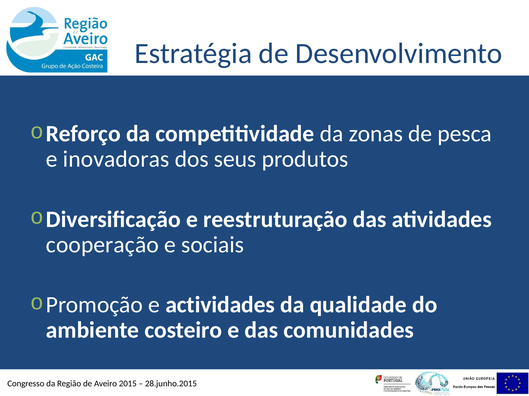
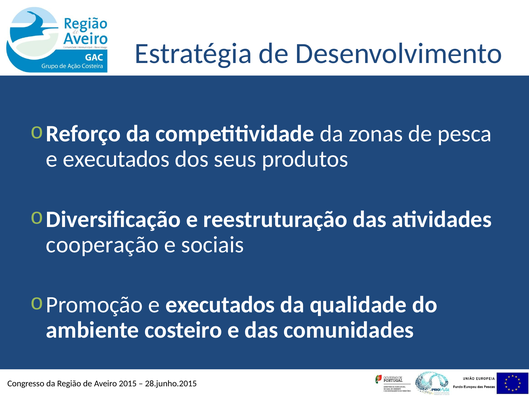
inovadoras at (116, 159): inovadoras -> executados
Promoção e actividades: actividades -> executados
